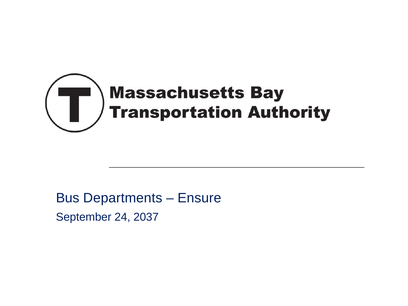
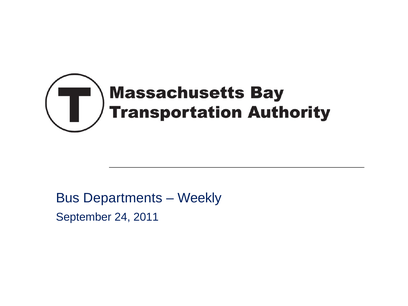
Ensure: Ensure -> Weekly
2037: 2037 -> 2011
